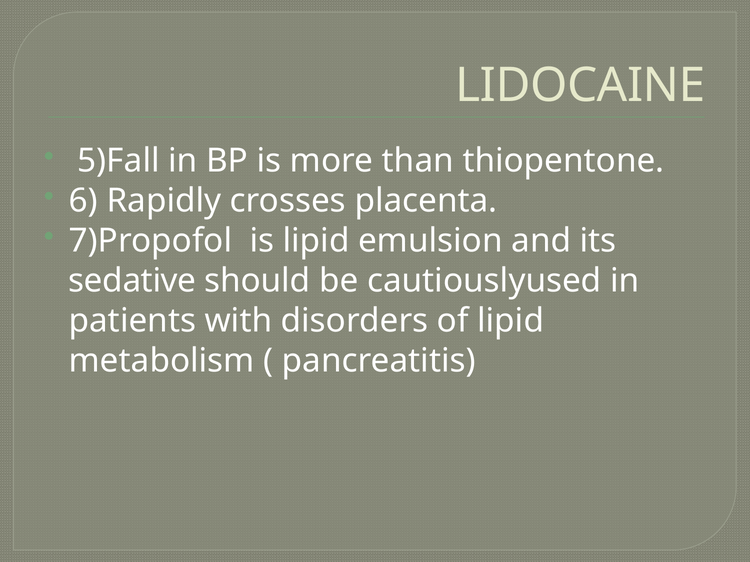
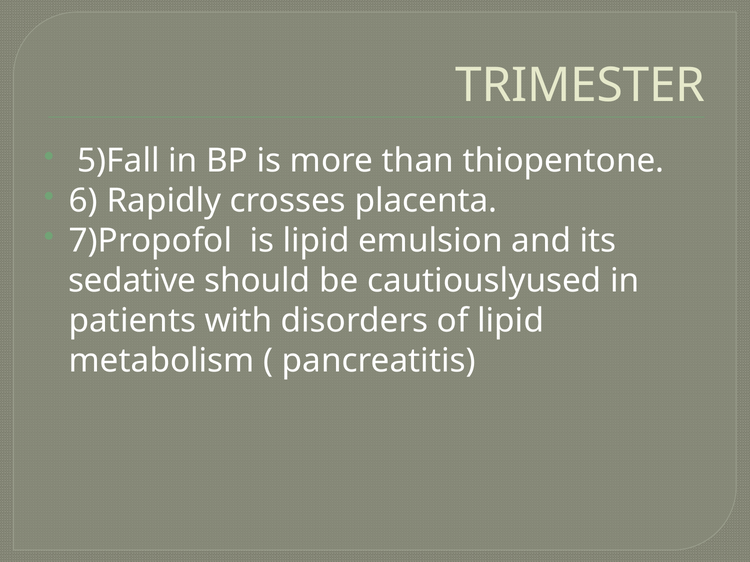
LIDOCAINE: LIDOCAINE -> TRIMESTER
